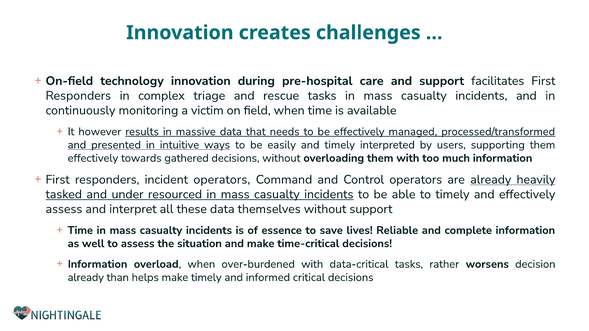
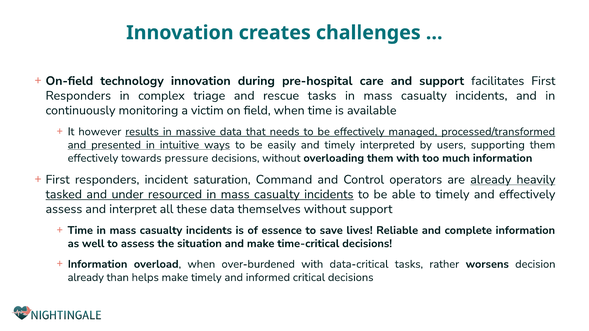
gathered: gathered -> pressure
incident operators: operators -> saturation
